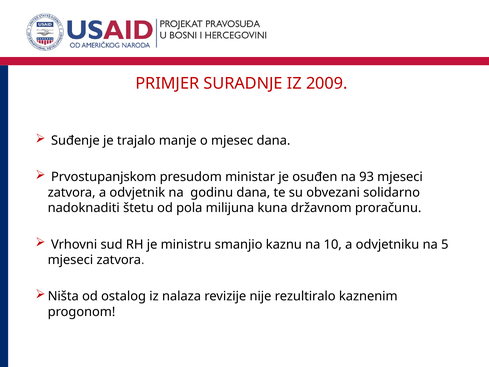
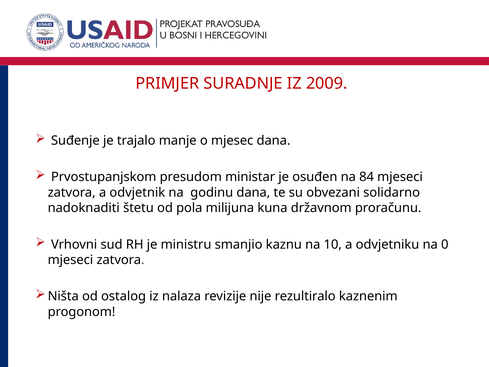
93: 93 -> 84
5: 5 -> 0
